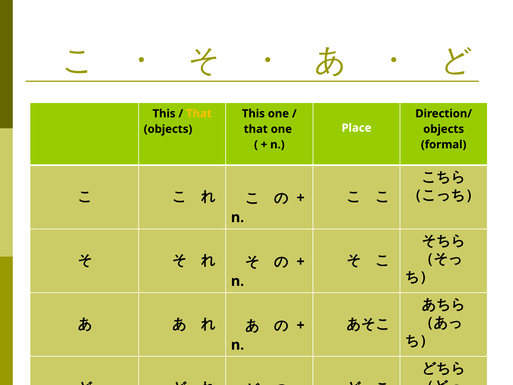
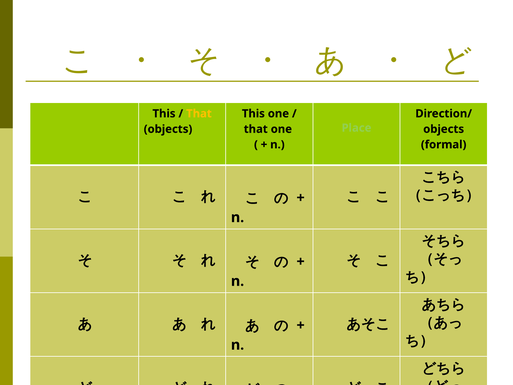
Place colour: white -> light green
